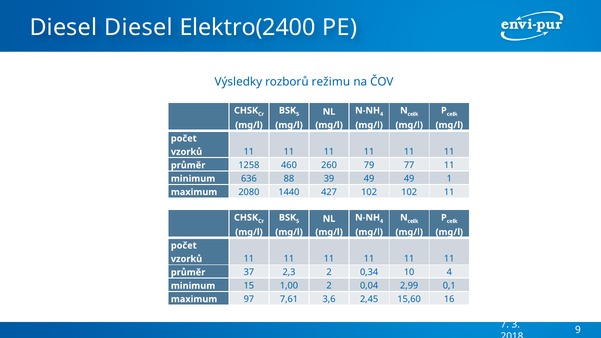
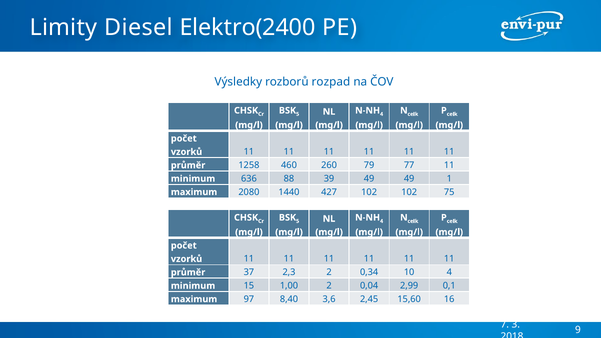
Diesel at (63, 28): Diesel -> Limity
režimu: režimu -> rozpad
102 11: 11 -> 75
7,61: 7,61 -> 8,40
